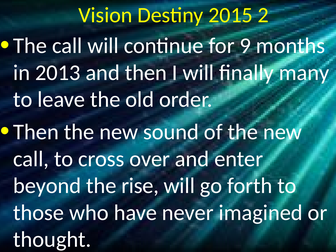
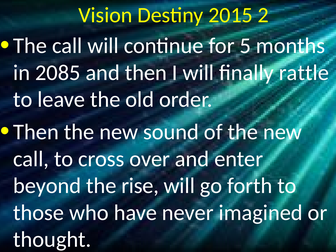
9: 9 -> 5
2013: 2013 -> 2085
many: many -> rattle
